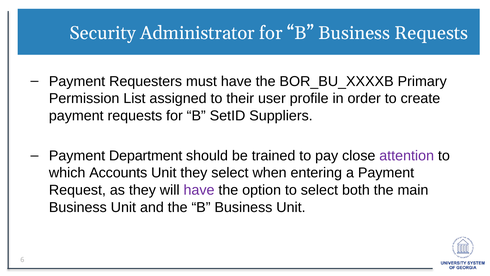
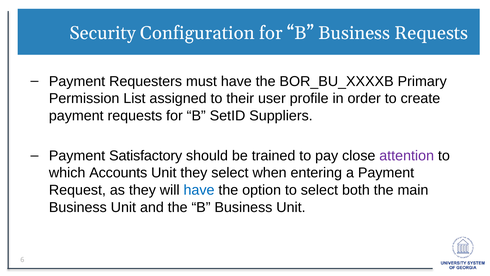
Administrator: Administrator -> Configuration
Department: Department -> Satisfactory
have at (199, 190) colour: purple -> blue
